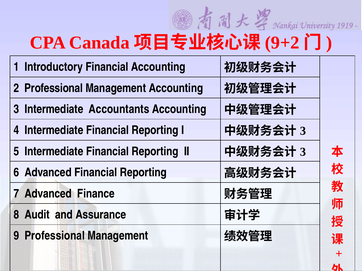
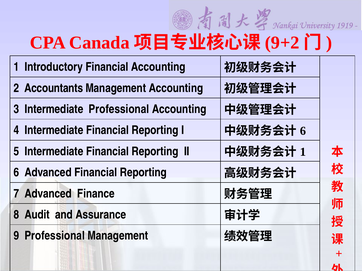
2 Professional: Professional -> Accountants
Intermediate Accountants: Accountants -> Professional
3 at (303, 131): 3 -> 6
3 at (303, 152): 3 -> 1
